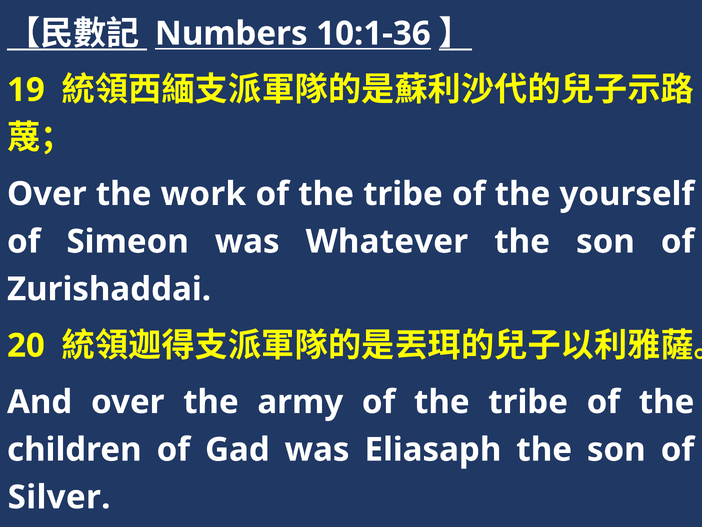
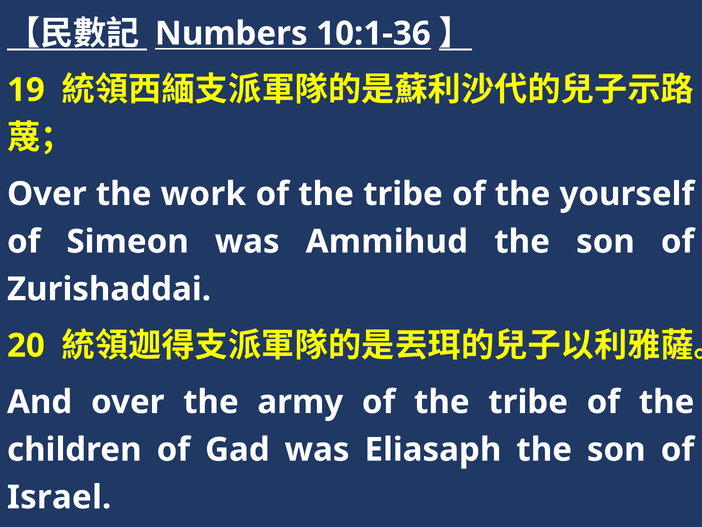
Whatever: Whatever -> Ammihud
Silver: Silver -> Israel
